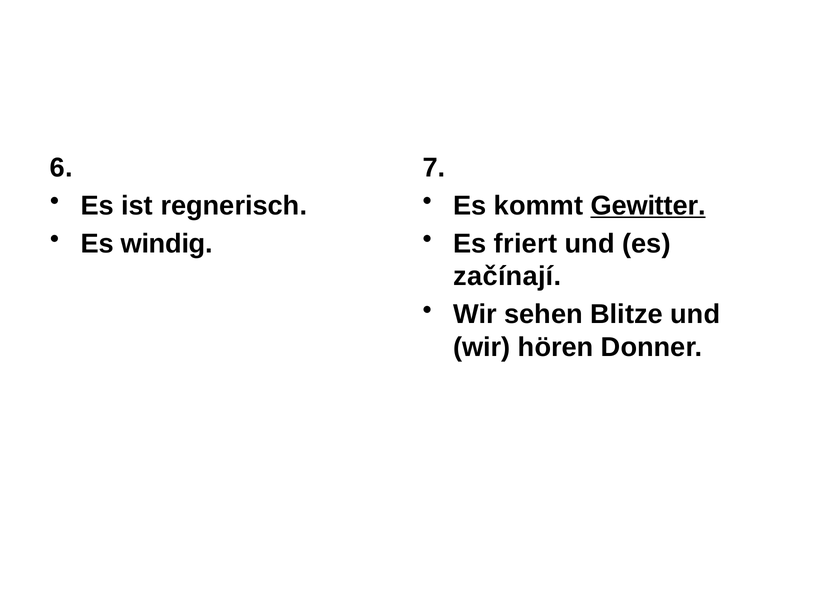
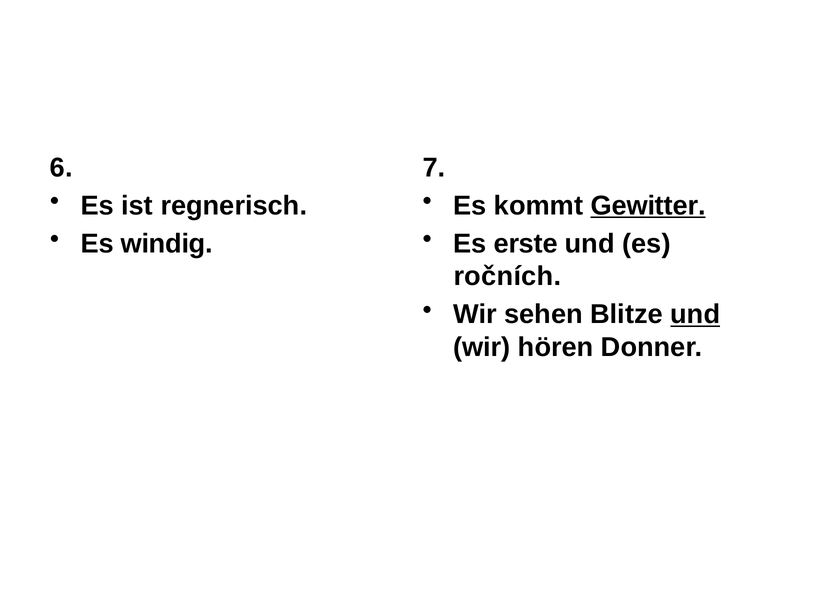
friert: friert -> erste
začínají: začínají -> ročních
und at (695, 314) underline: none -> present
